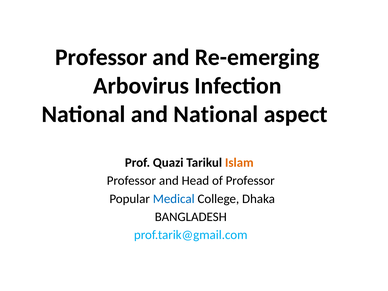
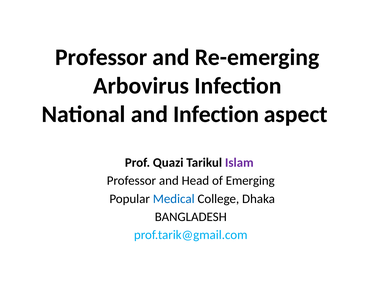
and National: National -> Infection
Islam colour: orange -> purple
of Professor: Professor -> Emerging
